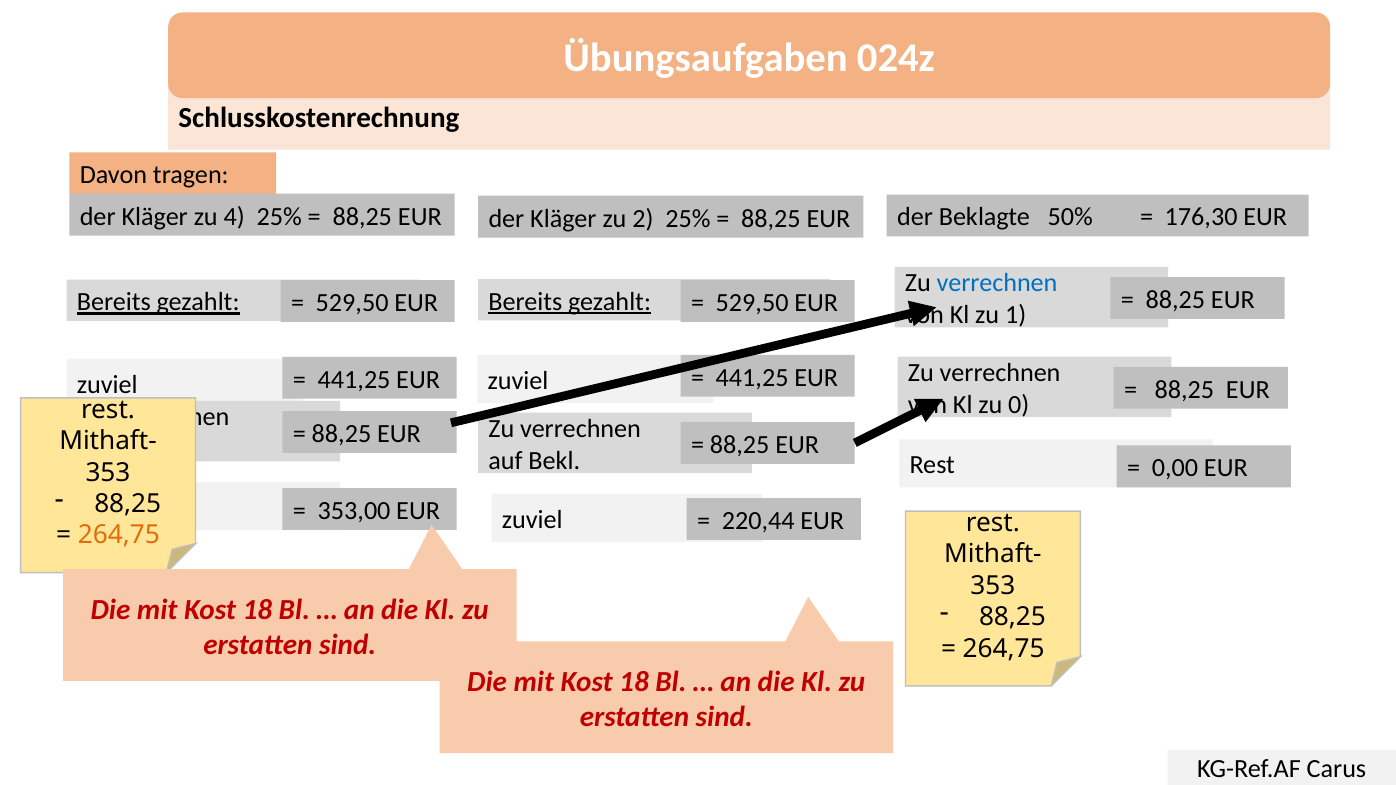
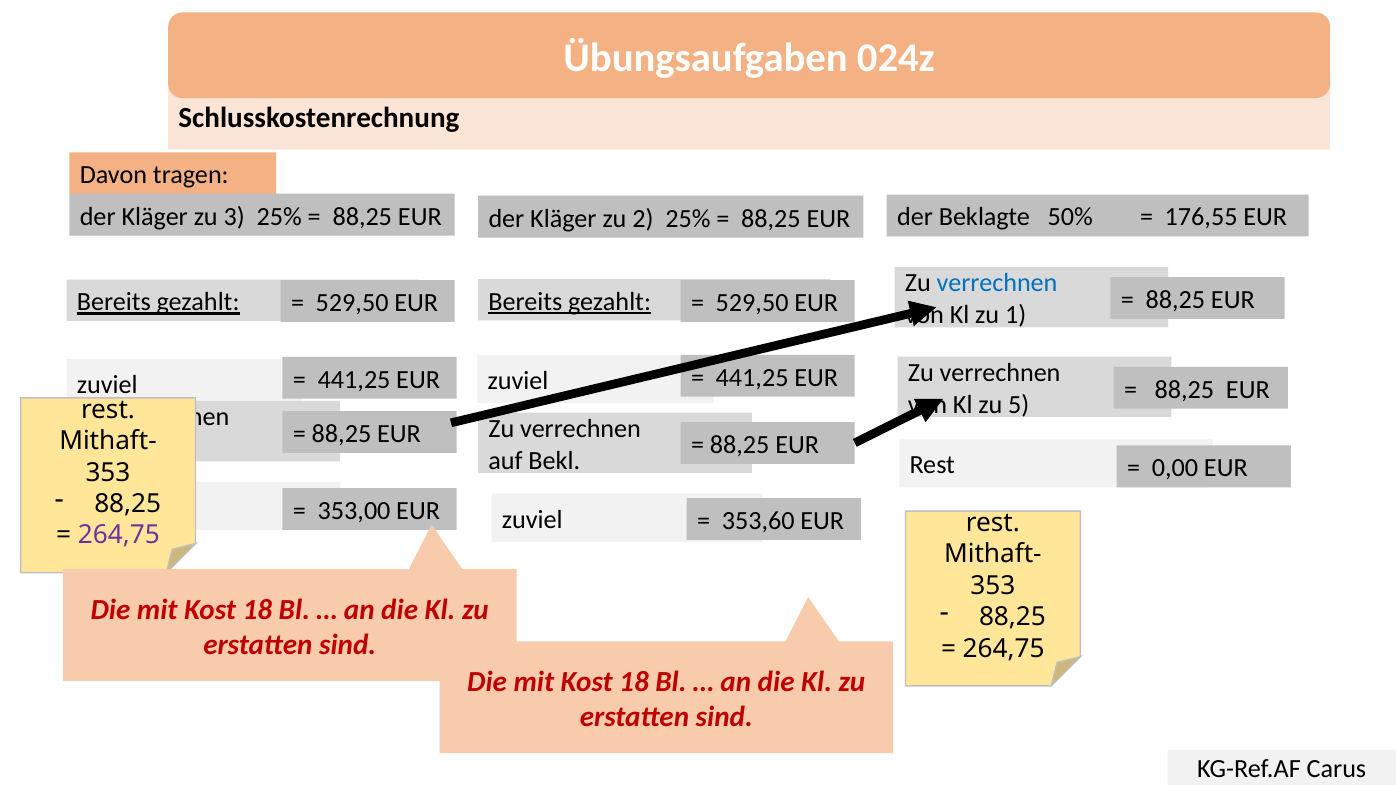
4: 4 -> 3
176,30: 176,30 -> 176,55
0: 0 -> 5
220,44: 220,44 -> 353,60
264,75 at (119, 536) colour: orange -> purple
